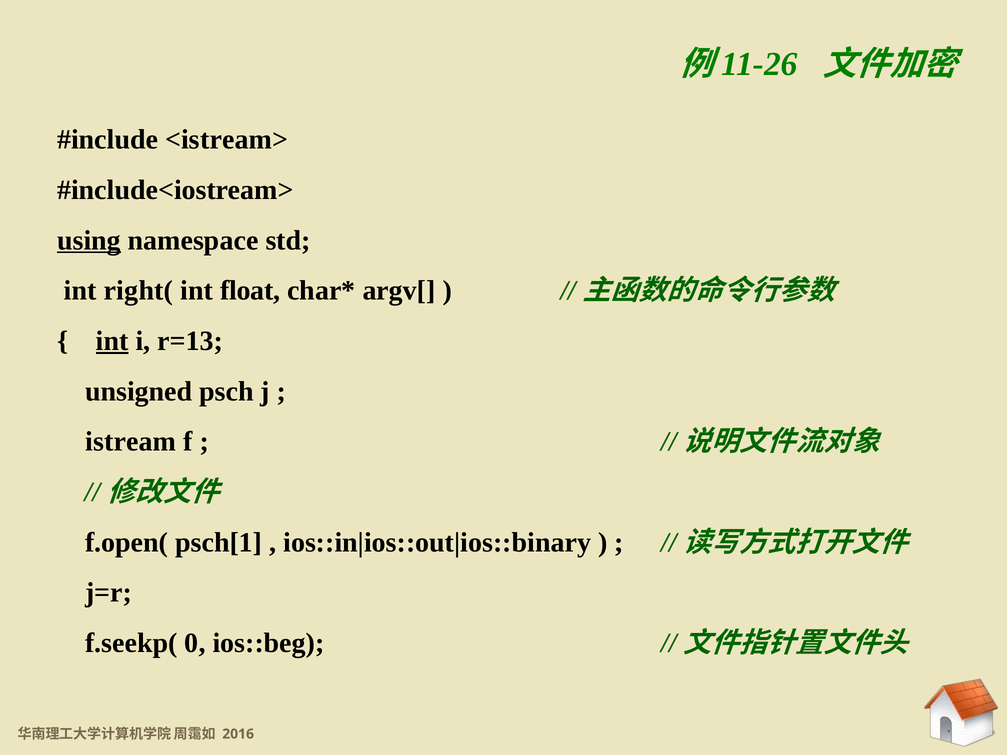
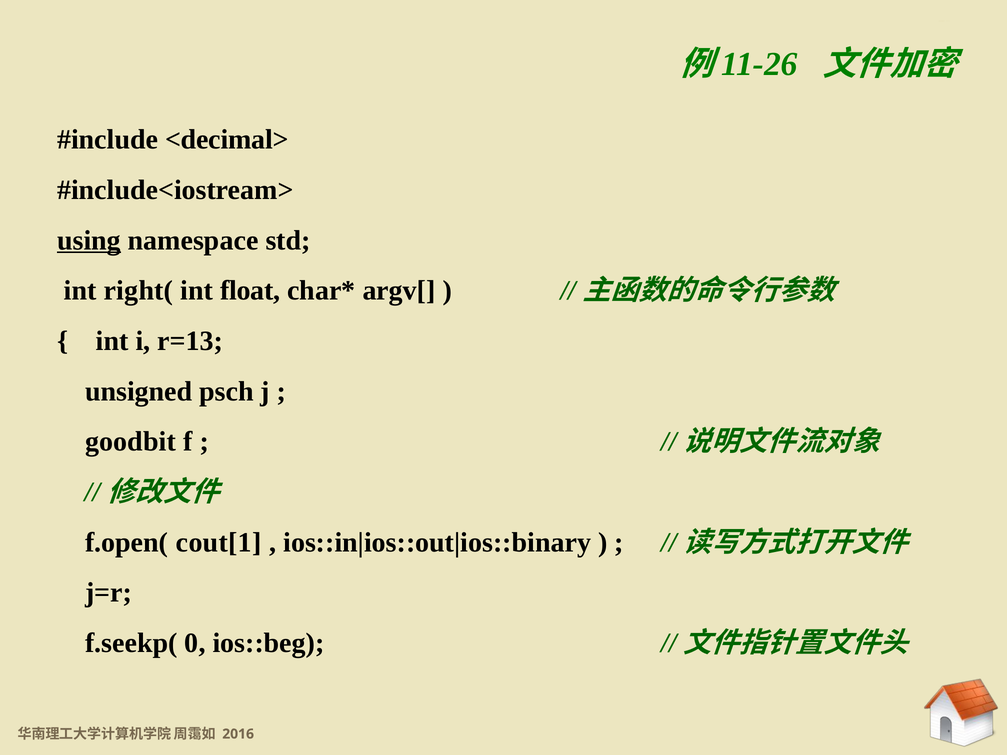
<istream>: <istream> -> <decimal>
int at (112, 341) underline: present -> none
istream: istream -> goodbit
psch[1: psch[1 -> cout[1
